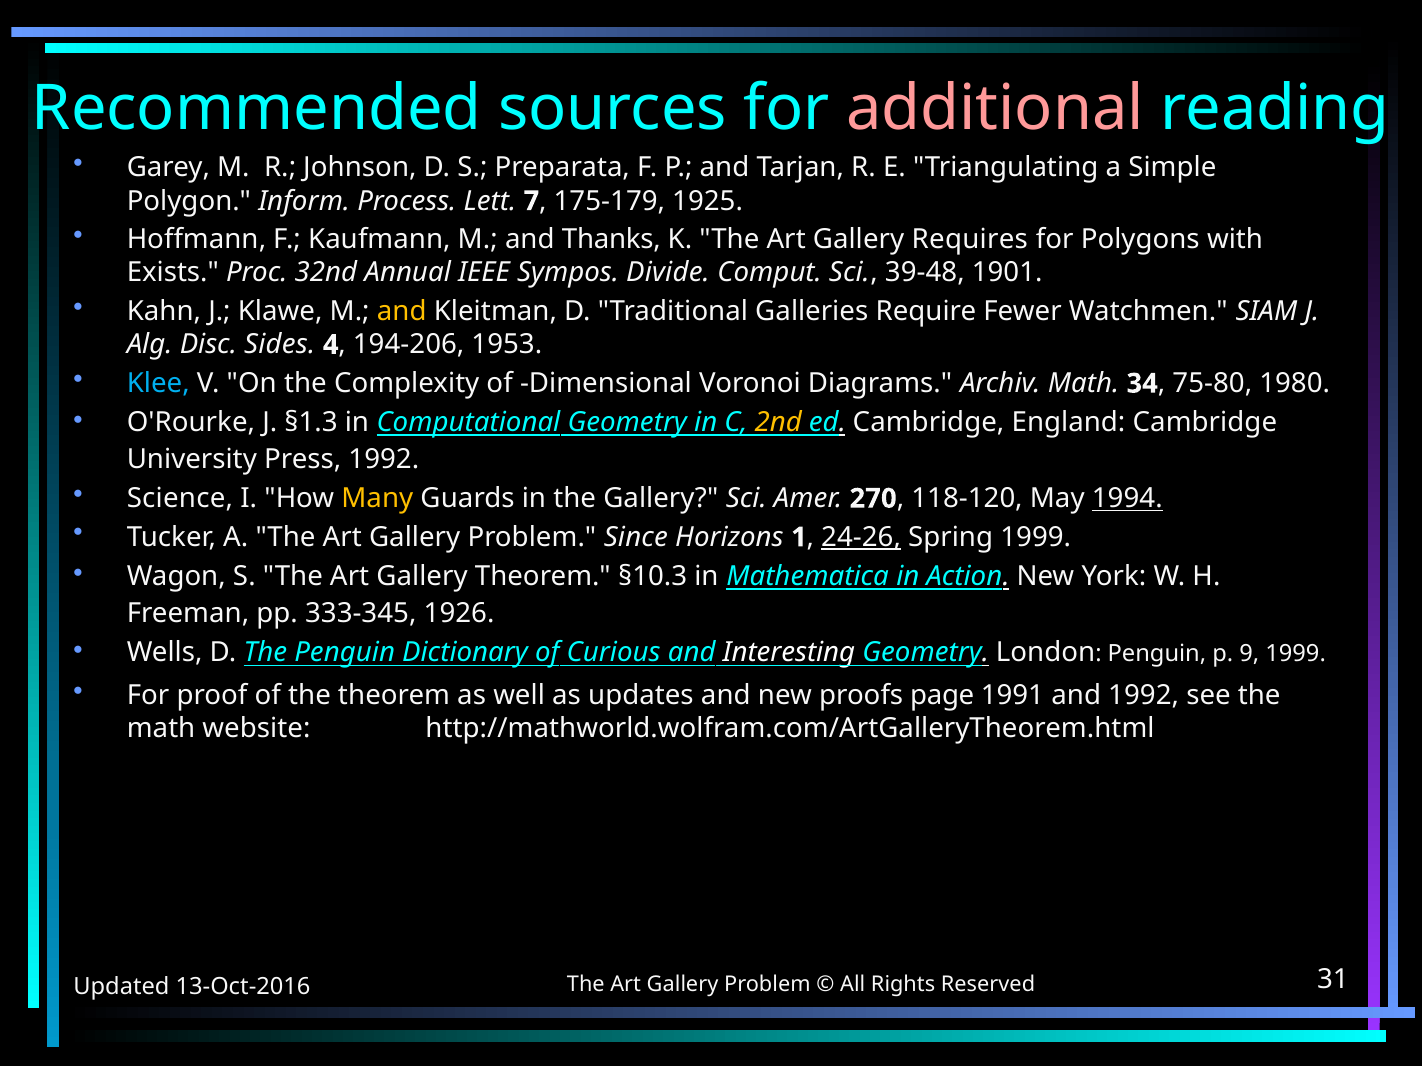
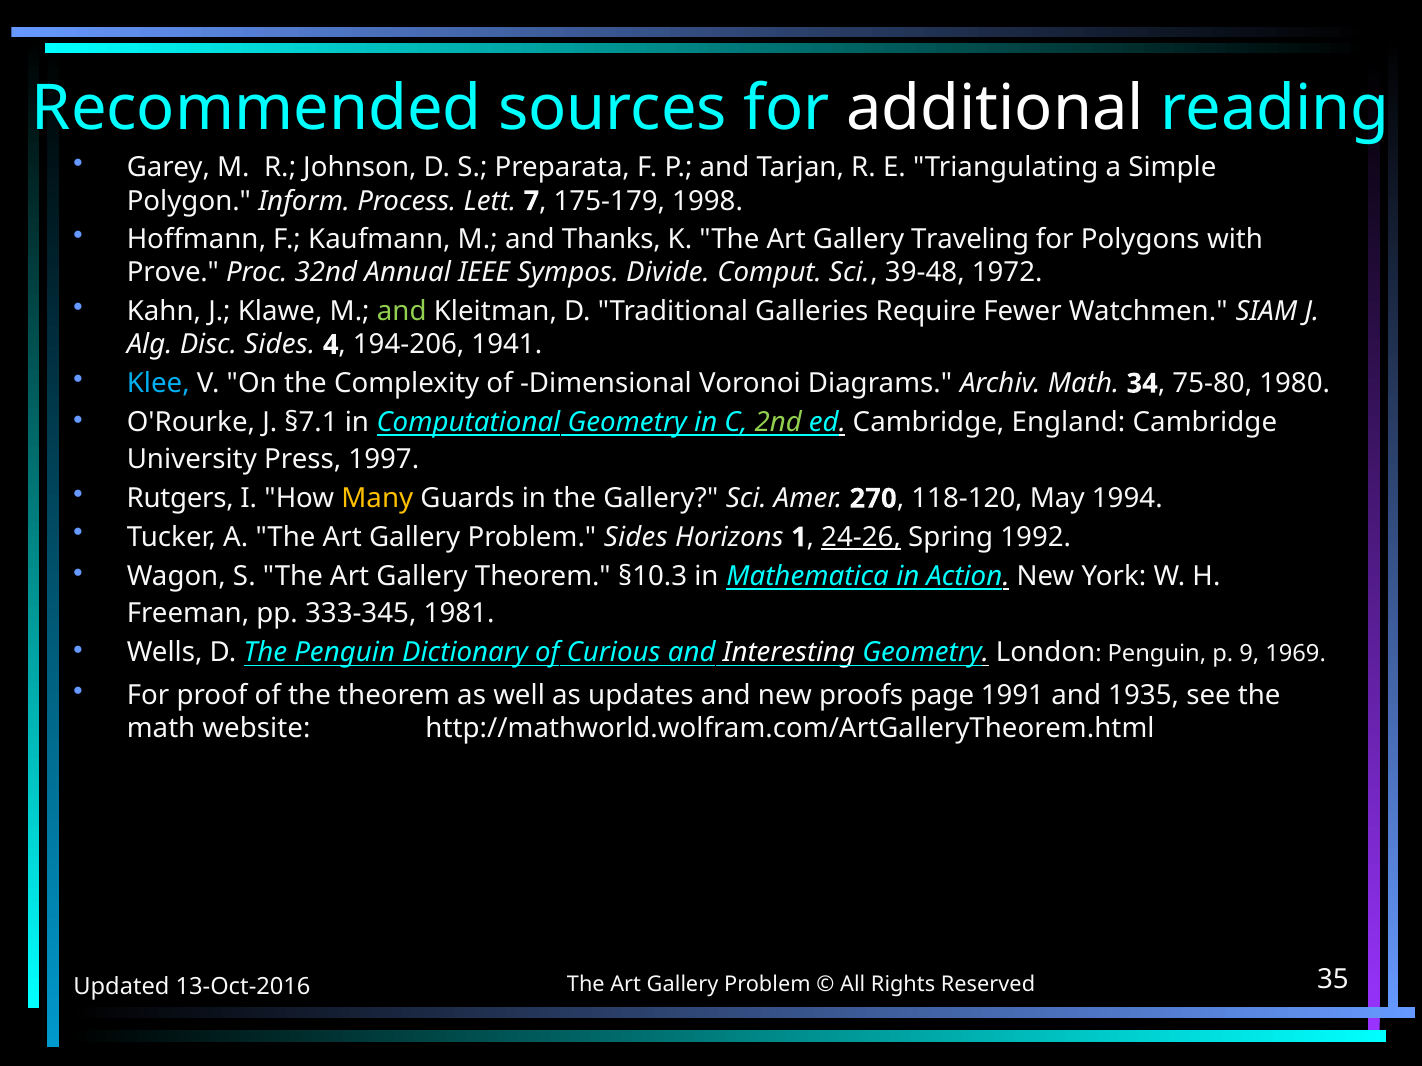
additional colour: pink -> white
1925: 1925 -> 1998
Requires: Requires -> Traveling
Exists: Exists -> Prove
1901: 1901 -> 1972
and at (402, 312) colour: yellow -> light green
1953: 1953 -> 1941
§1.3: §1.3 -> §7.1
2nd colour: yellow -> light green
Press 1992: 1992 -> 1997
Science: Science -> Rutgers
1994 underline: present -> none
Problem Since: Since -> Sides
Spring 1999: 1999 -> 1992
1926: 1926 -> 1981
9 1999: 1999 -> 1969
and 1992: 1992 -> 1935
31: 31 -> 35
